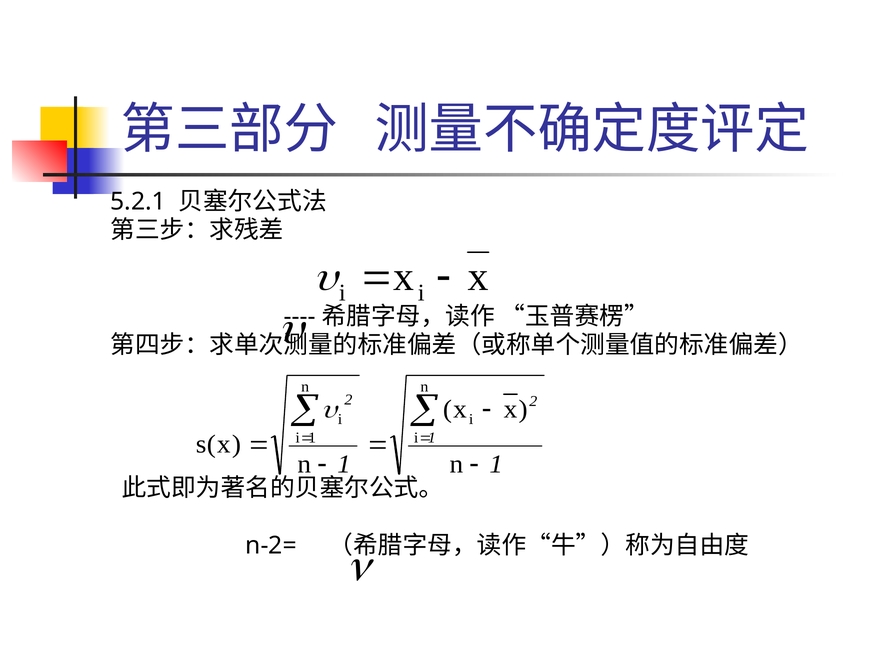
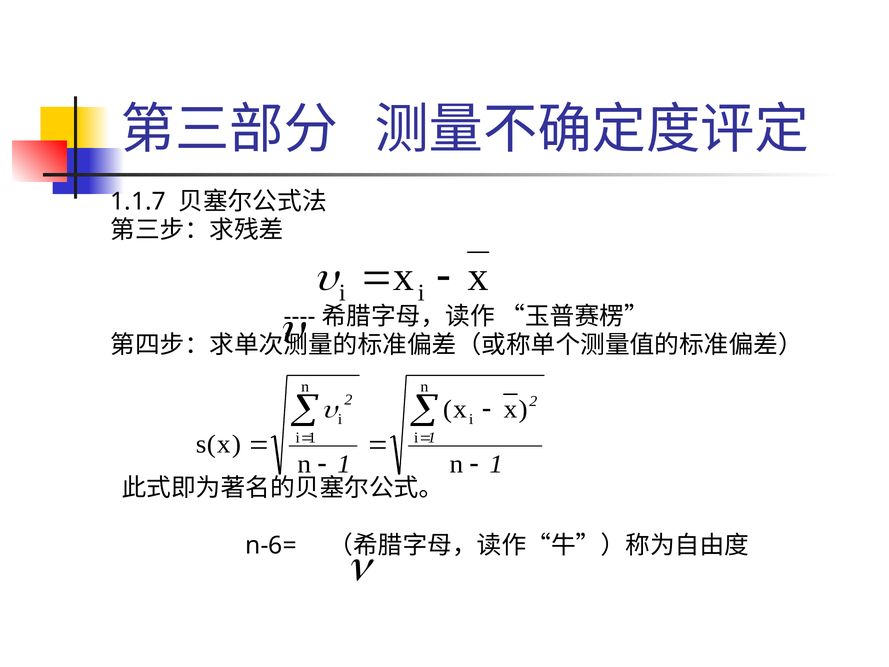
5.2.1: 5.2.1 -> 1.1.7
n-2=: n-2= -> n-6=
